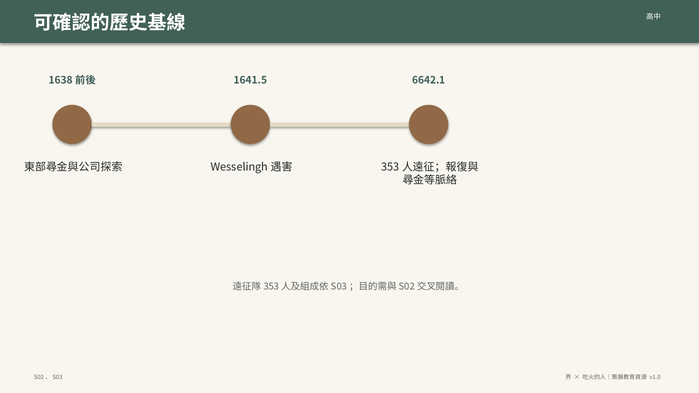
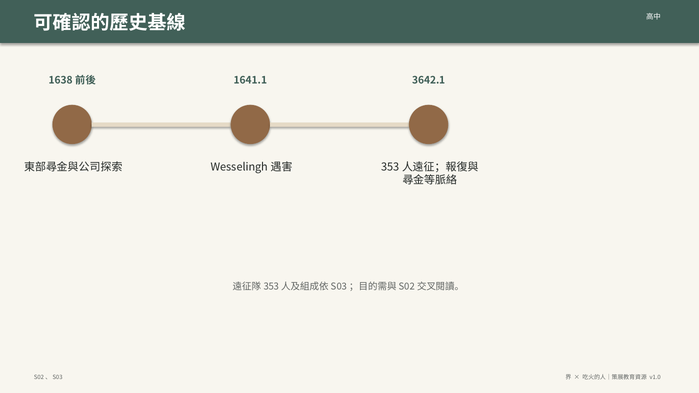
1641.5: 1641.5 -> 1641.1
6642.1: 6642.1 -> 3642.1
